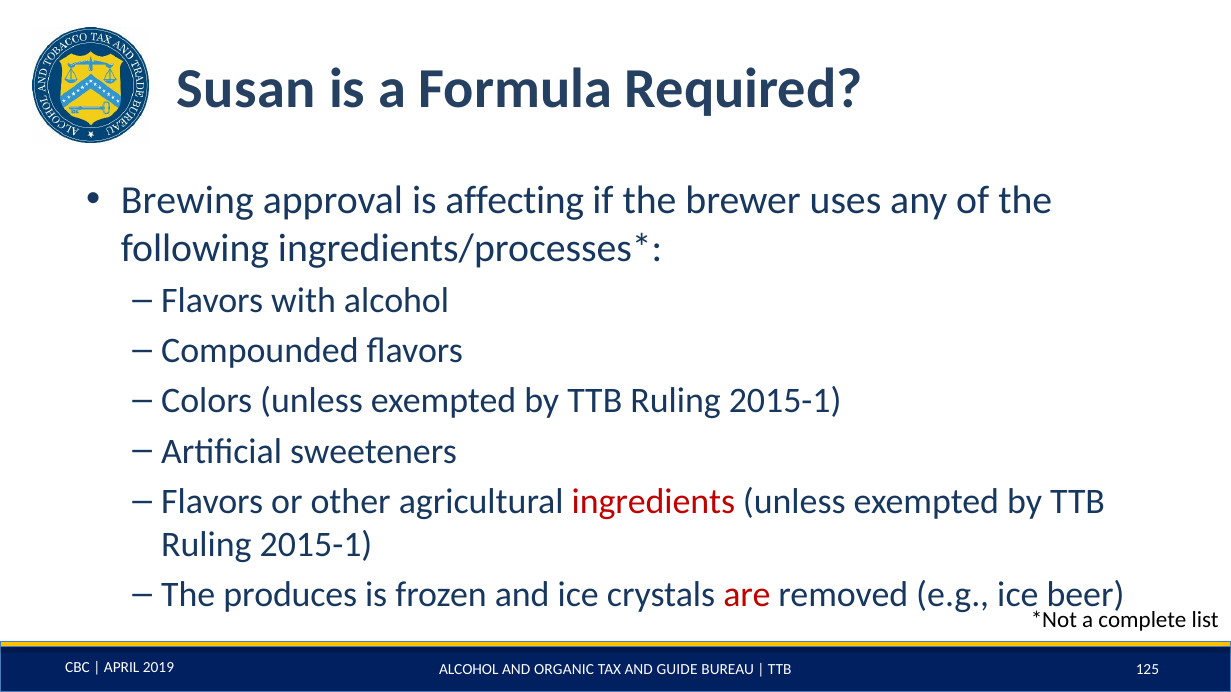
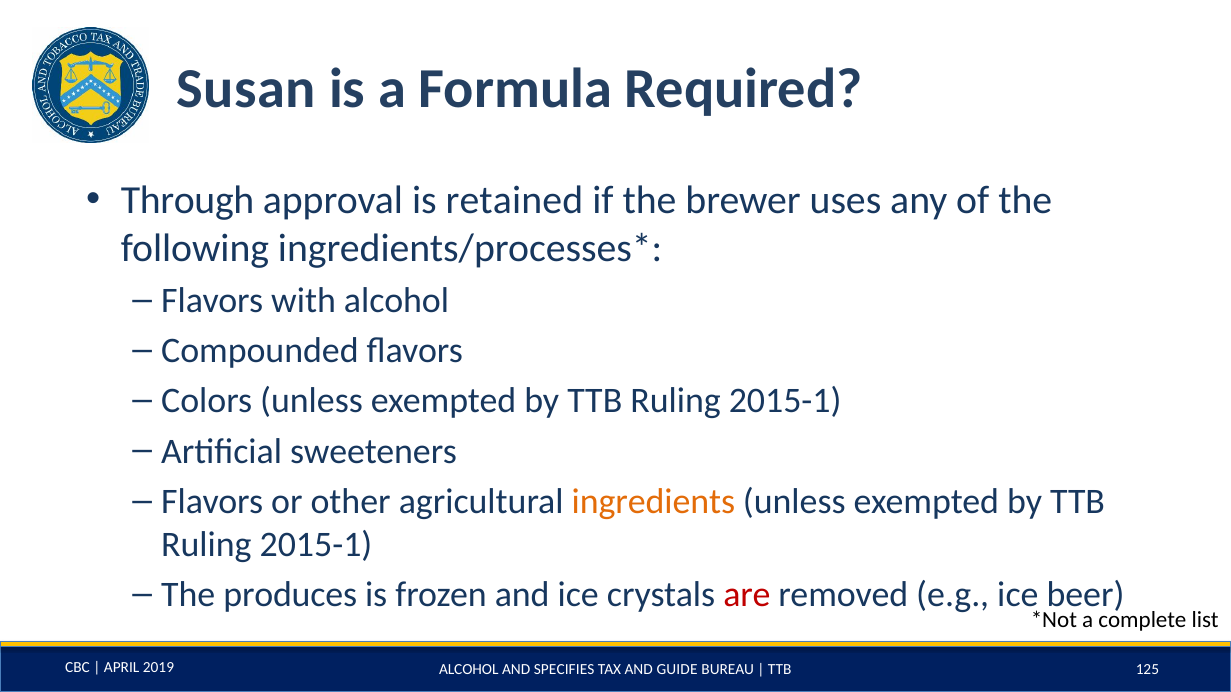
Brewing: Brewing -> Through
affecting: affecting -> retained
ingredients colour: red -> orange
ORGANIC: ORGANIC -> SPECIFIES
